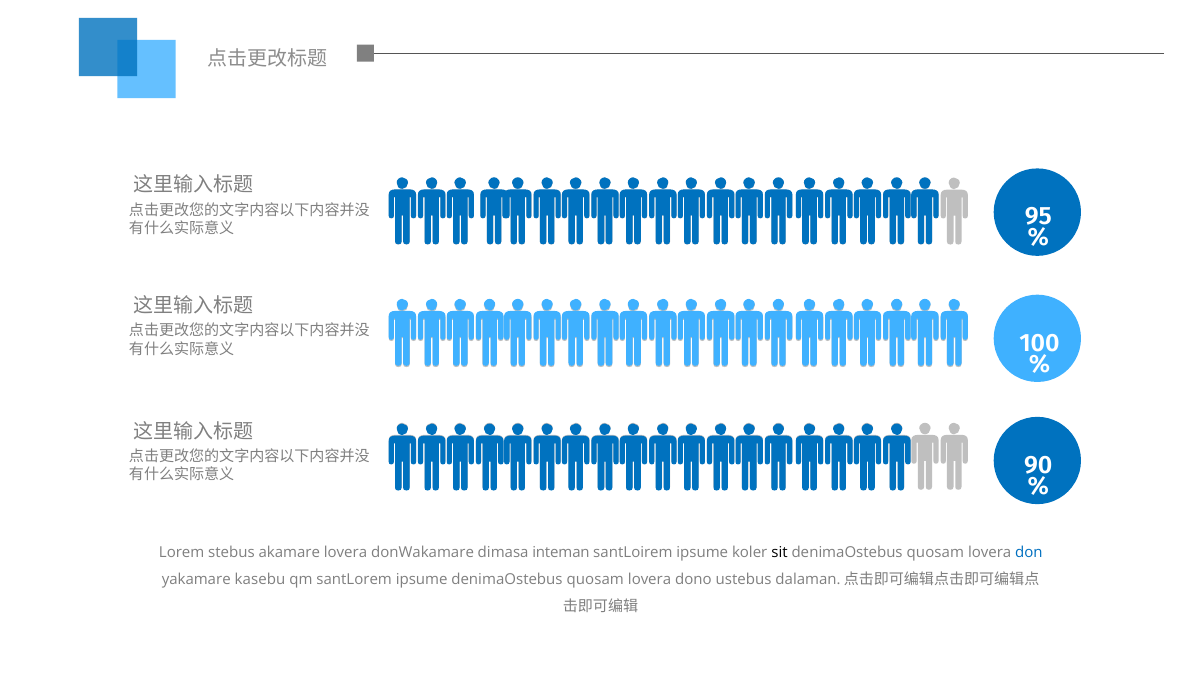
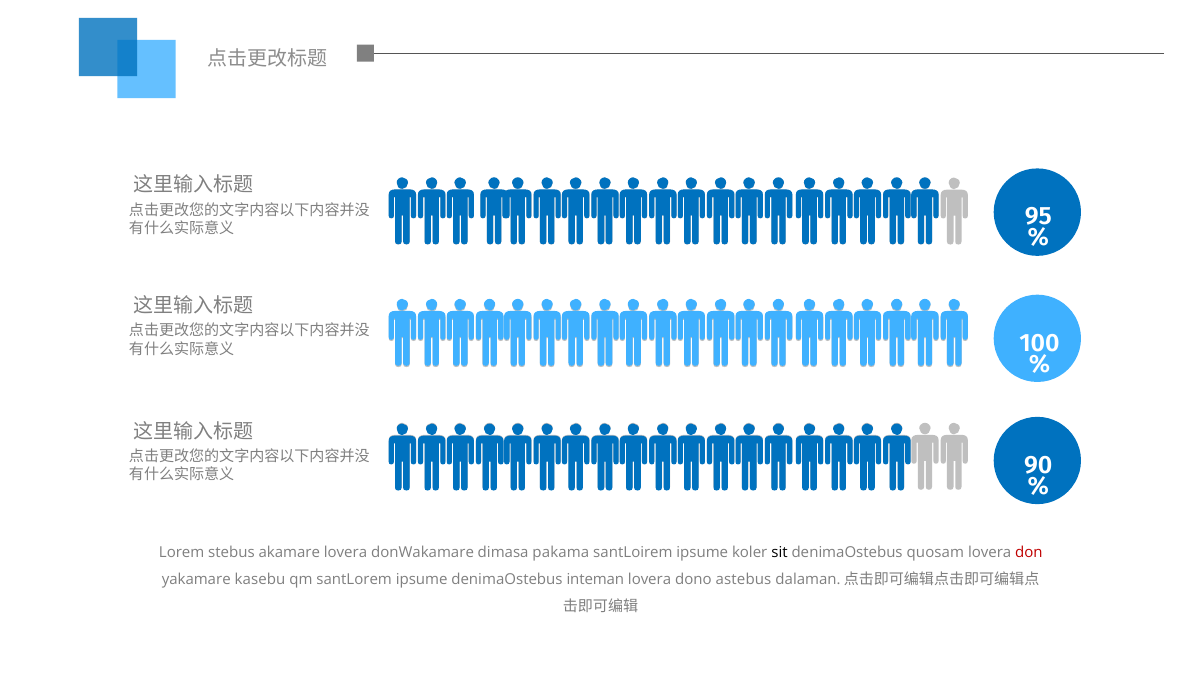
inteman: inteman -> pakama
don colour: blue -> red
ipsume denimaOstebus quosam: quosam -> inteman
ustebus: ustebus -> astebus
